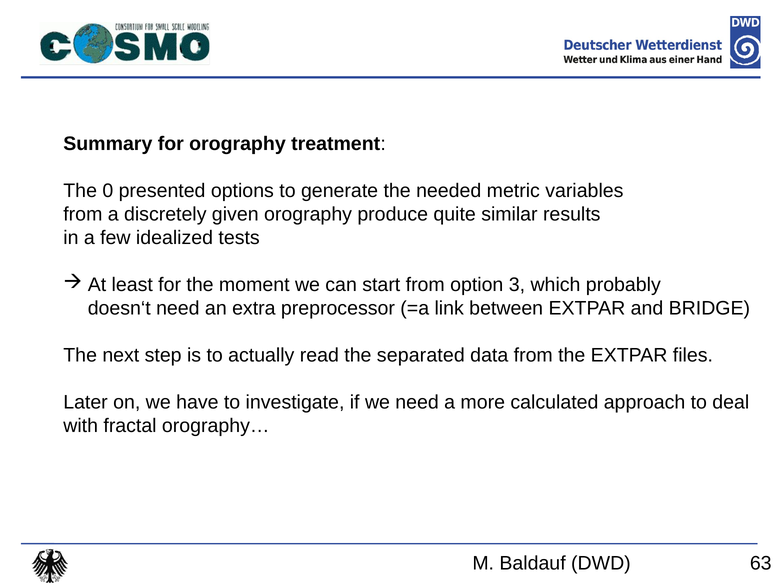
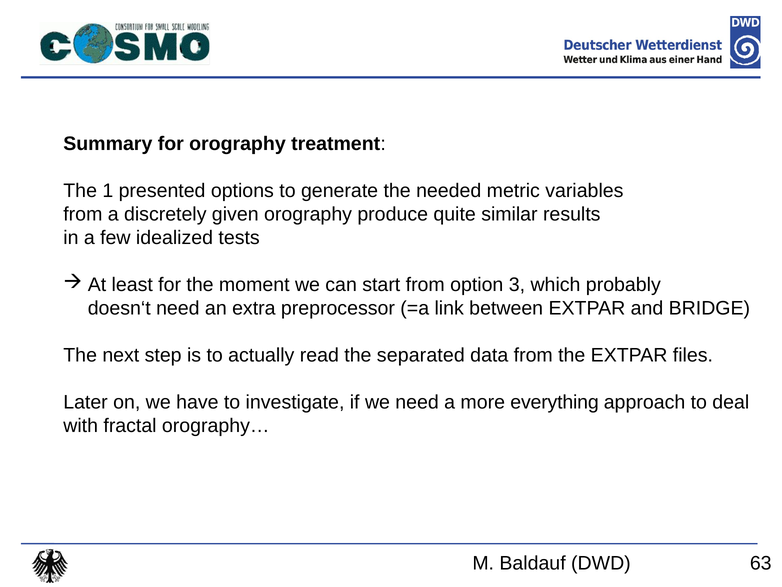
0: 0 -> 1
calculated: calculated -> everything
